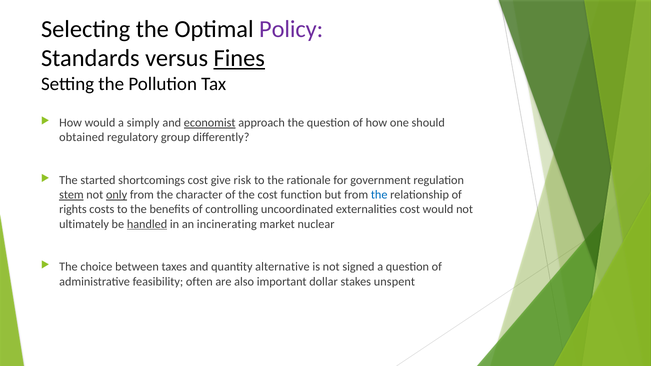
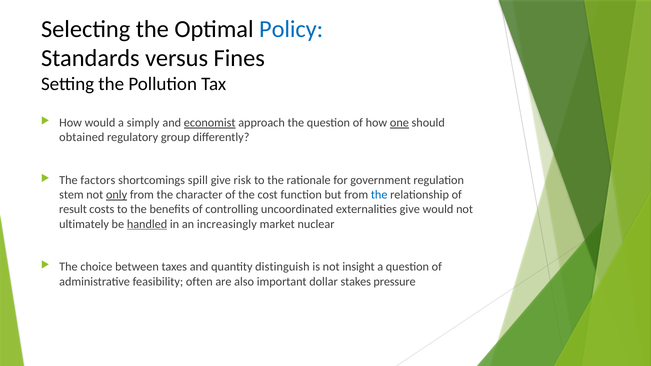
Policy colour: purple -> blue
Fines underline: present -> none
one underline: none -> present
started: started -> factors
shortcomings cost: cost -> spill
stem underline: present -> none
rights: rights -> result
externalities cost: cost -> give
incinerating: incinerating -> increasingly
alternative: alternative -> distinguish
signed: signed -> insight
unspent: unspent -> pressure
